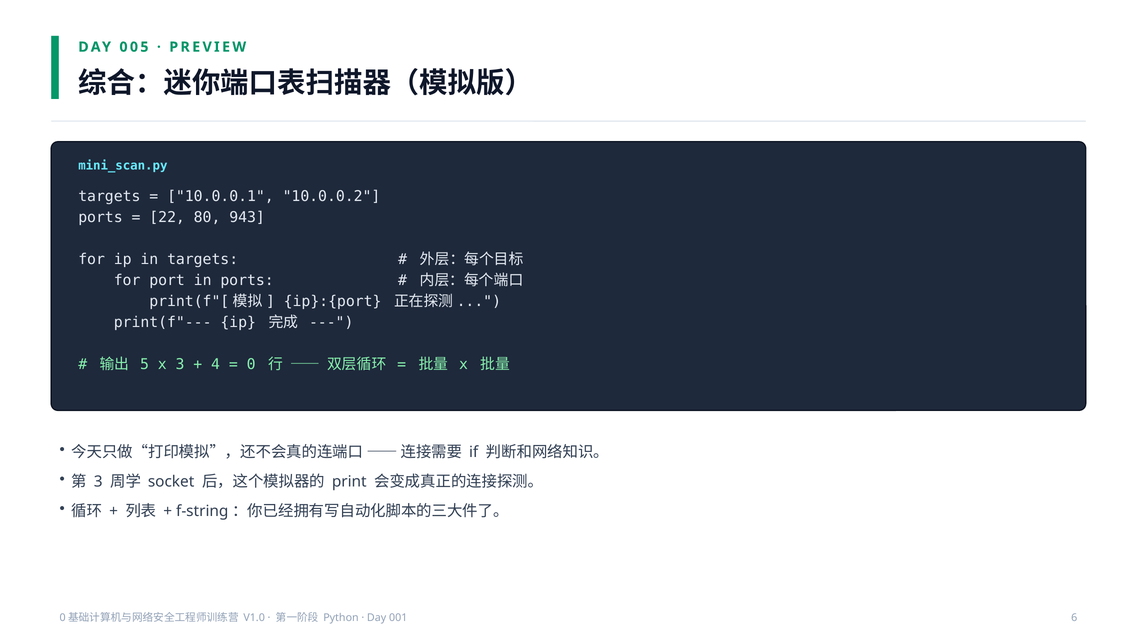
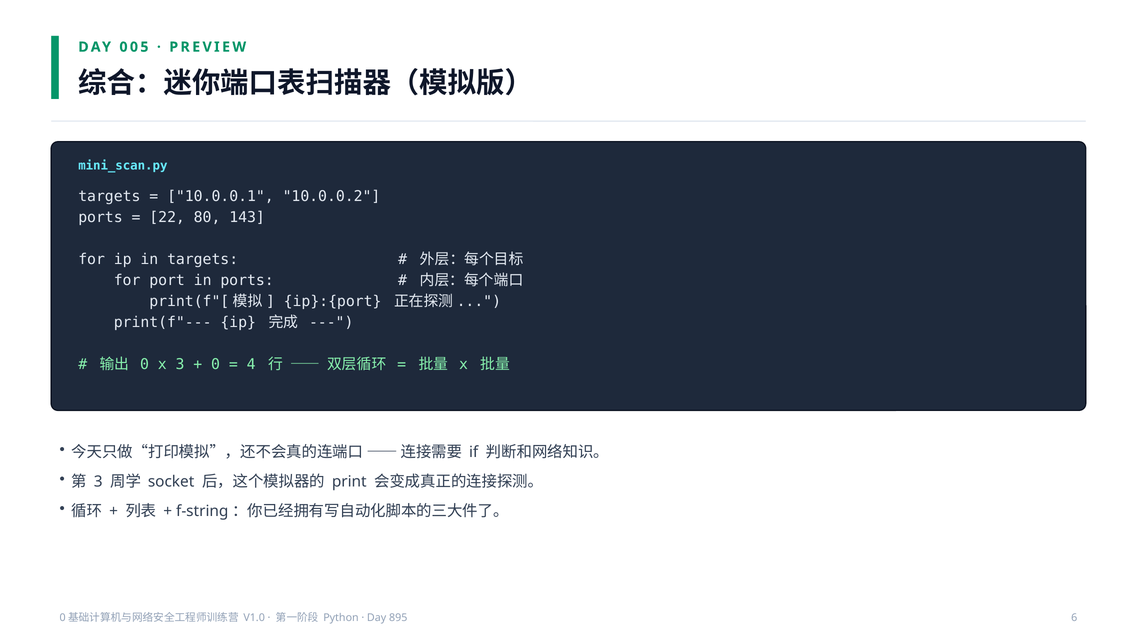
943: 943 -> 143
5 at (145, 364): 5 -> 0
4 at (216, 364): 4 -> 0
0: 0 -> 4
001: 001 -> 895
